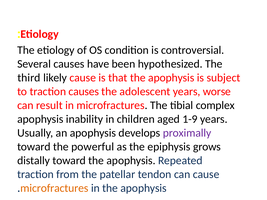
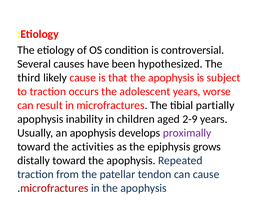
traction causes: causes -> occurs
complex: complex -> partially
1-9: 1-9 -> 2-9
powerful: powerful -> activities
microfractures at (54, 188) colour: orange -> red
